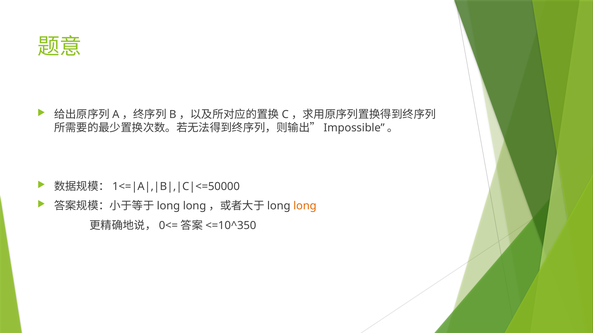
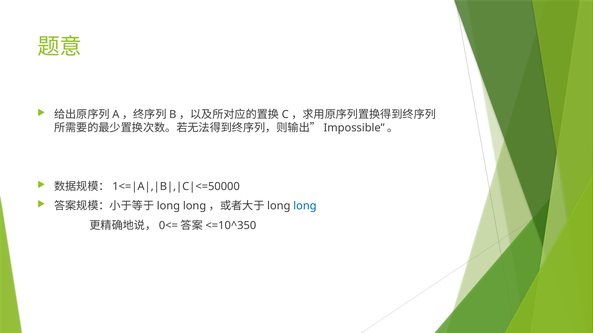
long colour: orange -> blue
